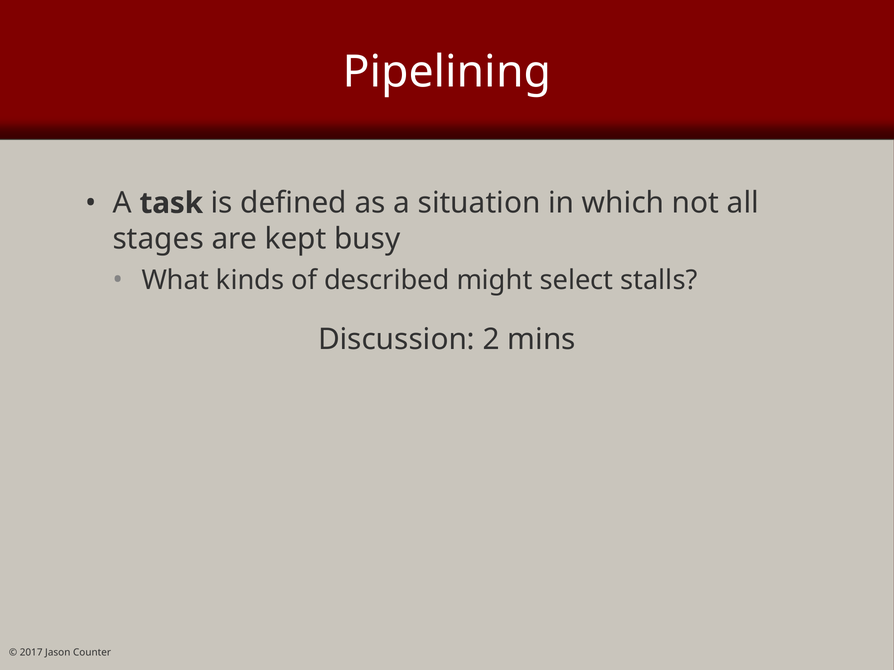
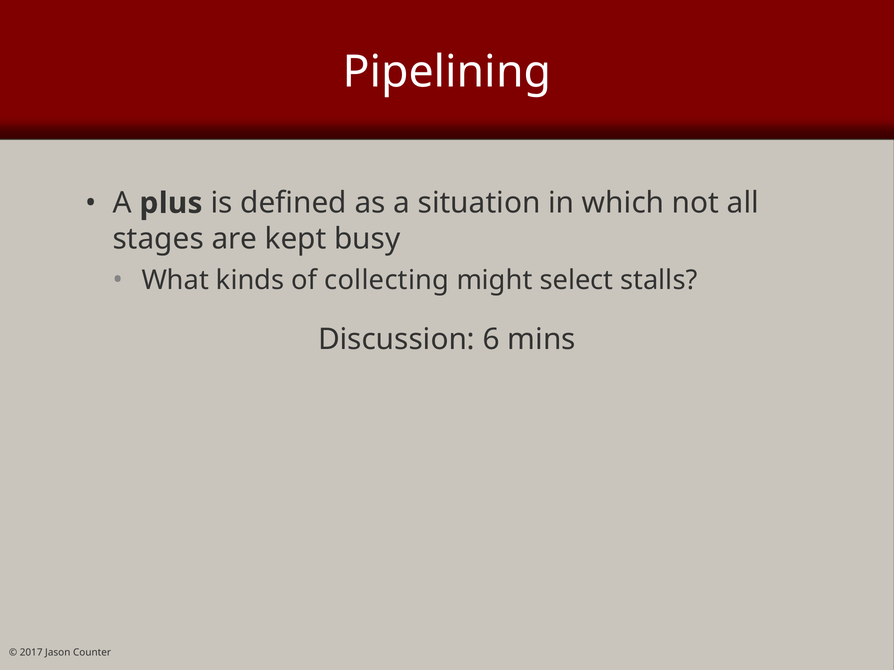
task: task -> plus
described: described -> collecting
2: 2 -> 6
